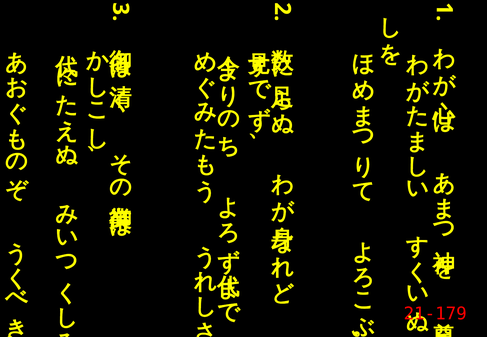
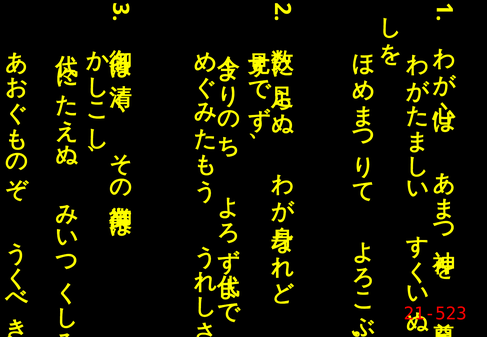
21-179: 21-179 -> 21-523
